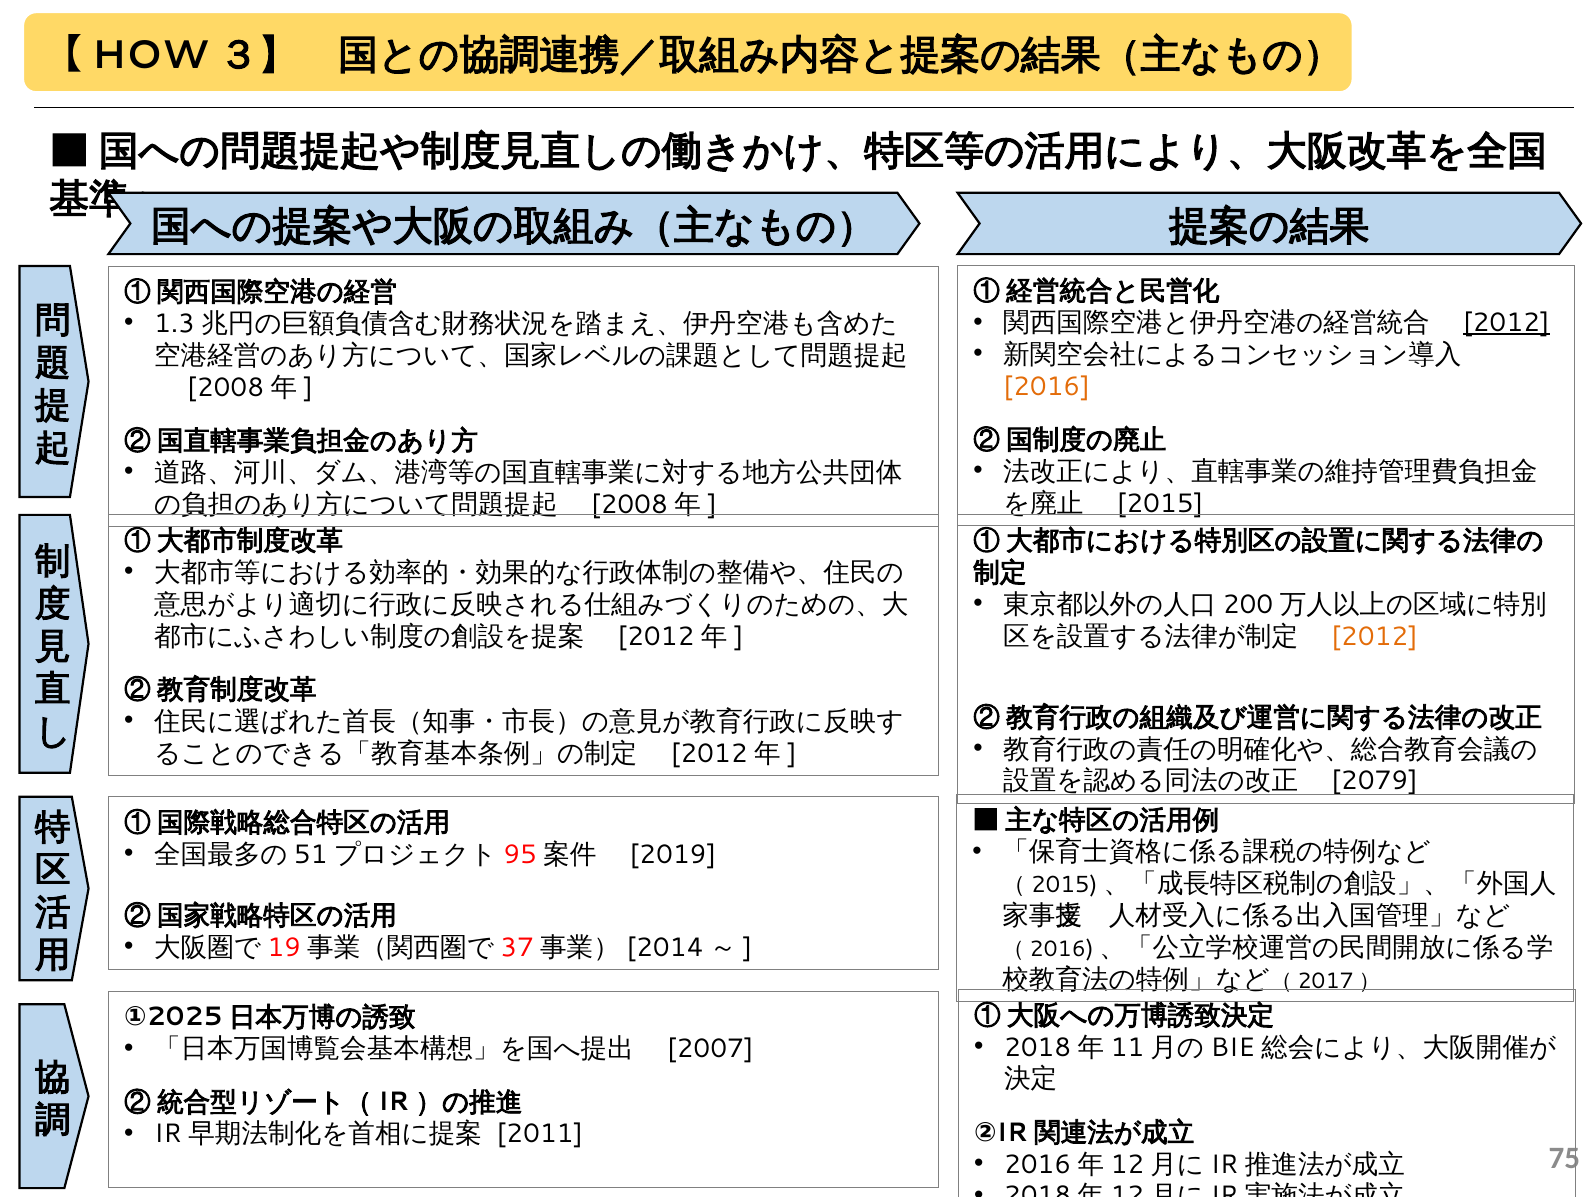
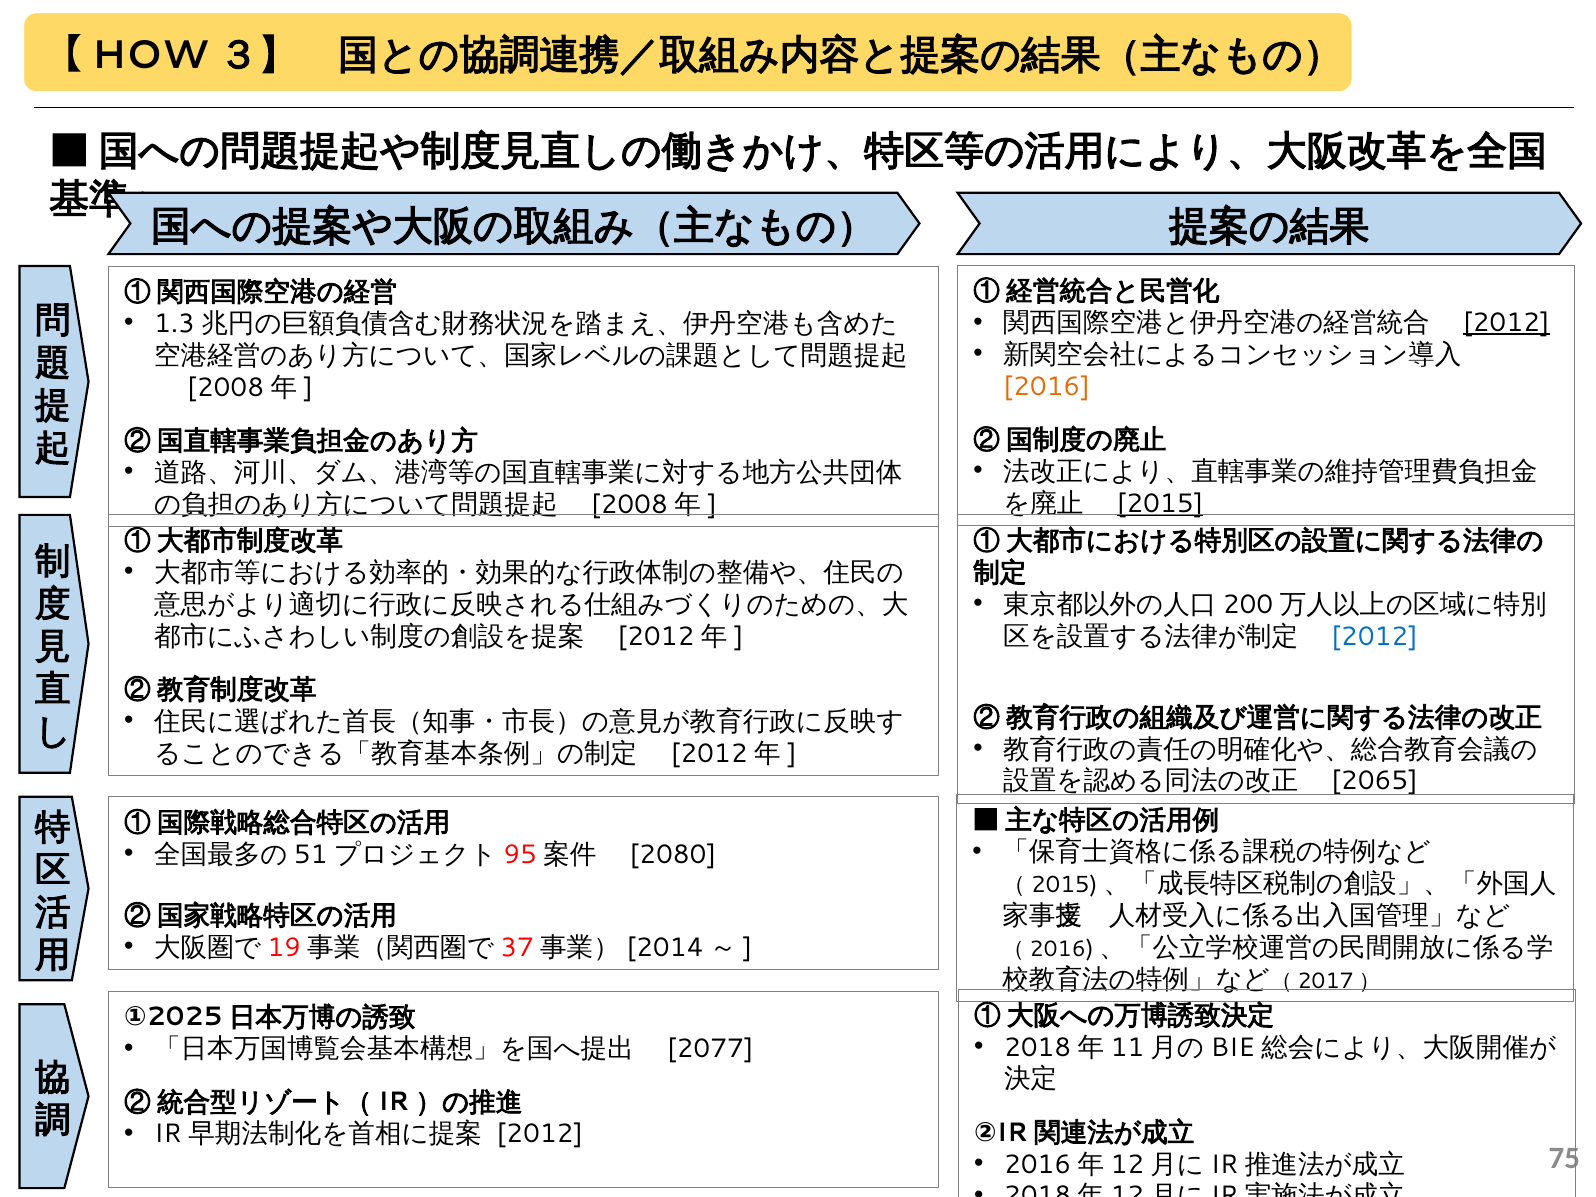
2015 underline: none -> present
2012 at (1375, 636) colour: orange -> blue
2079: 2079 -> 2065
2019: 2019 -> 2080
2007: 2007 -> 2077
2011 at (540, 1134): 2011 -> 2012
